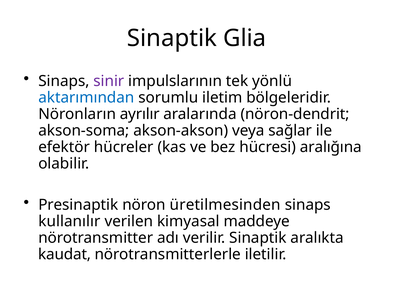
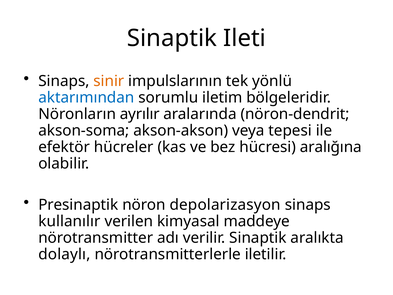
Glia: Glia -> Ileti
sinir colour: purple -> orange
sağlar: sağlar -> tepesi
üretilmesinden: üretilmesinden -> depolarizasyon
kaudat: kaudat -> dolaylı
